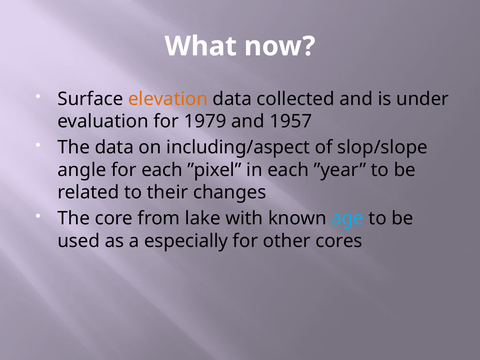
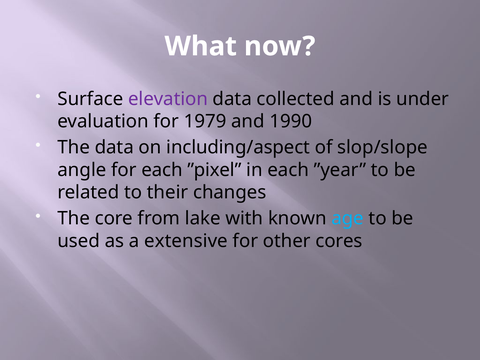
elevation colour: orange -> purple
1957: 1957 -> 1990
especially: especially -> extensive
